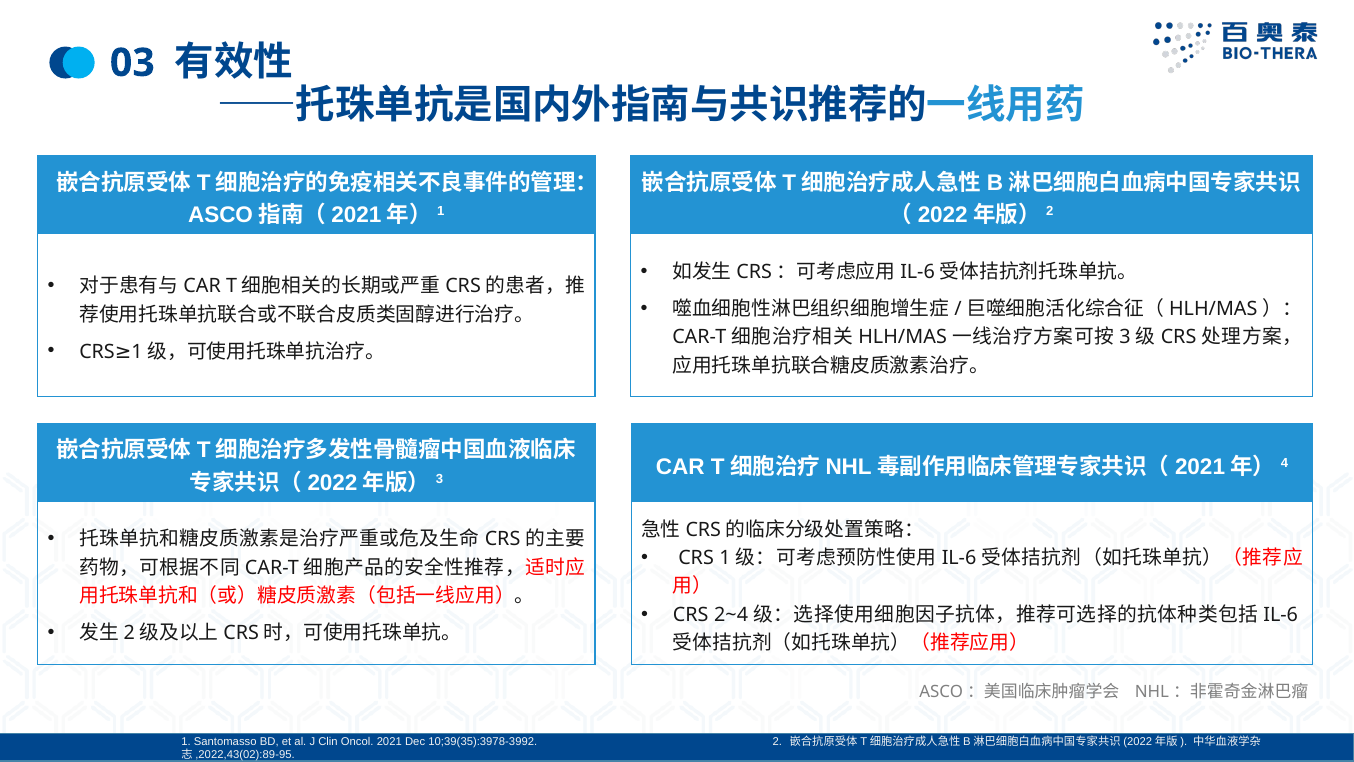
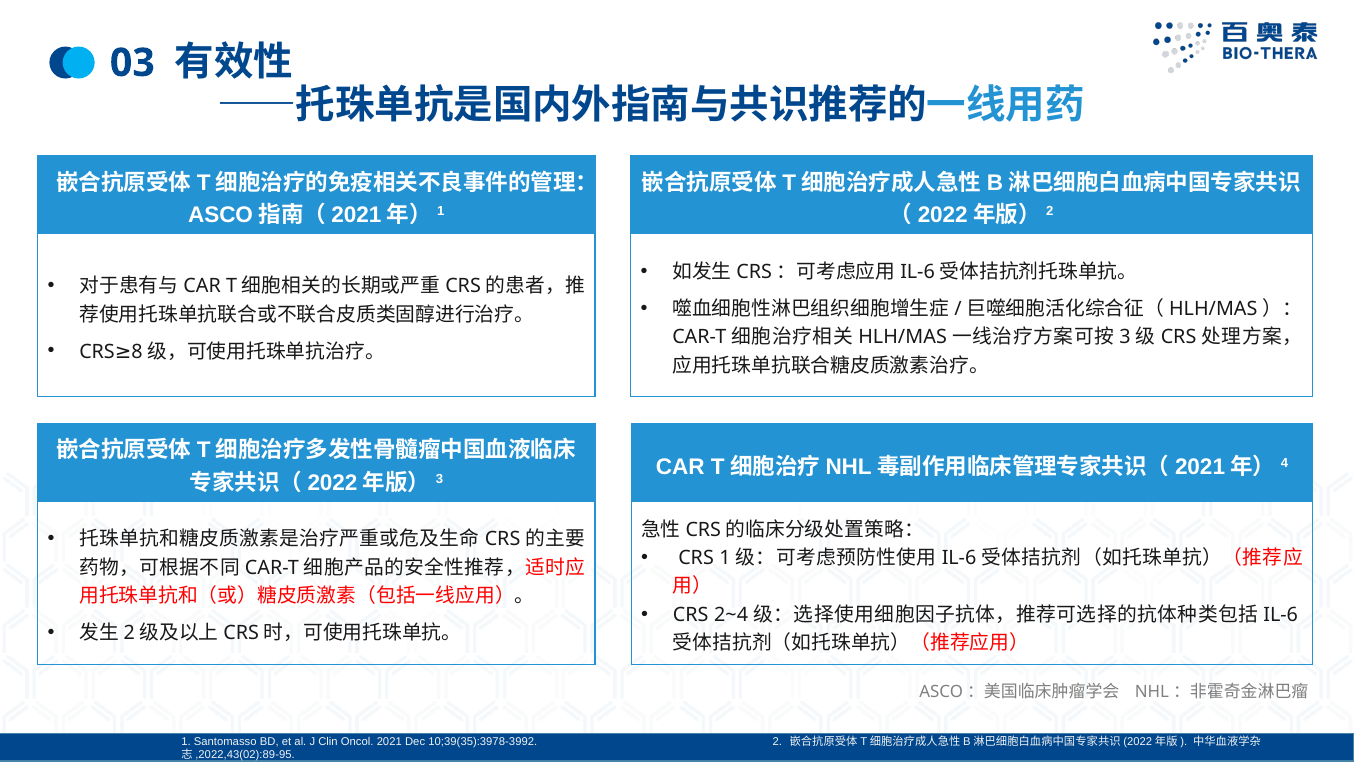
1 at (137, 351): 1 -> 8
